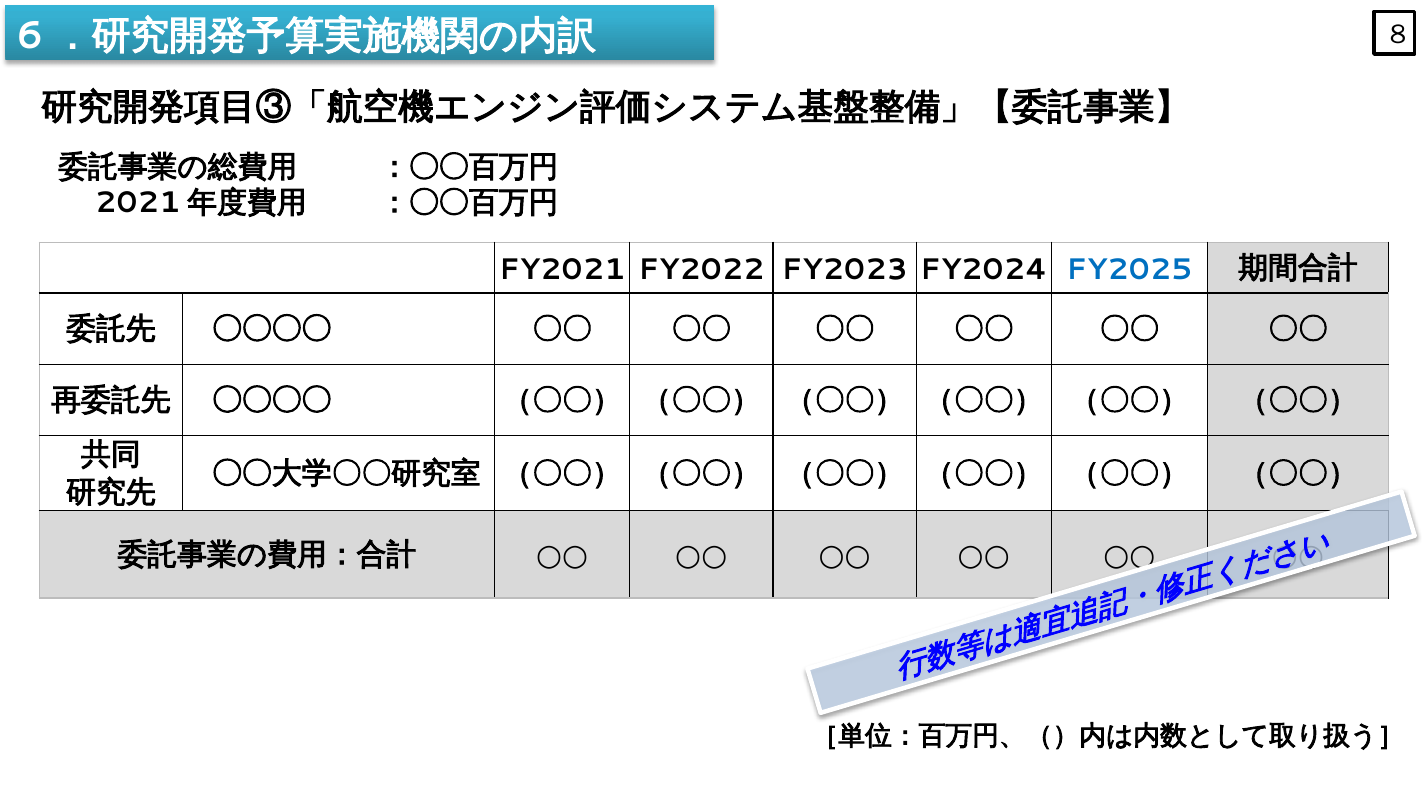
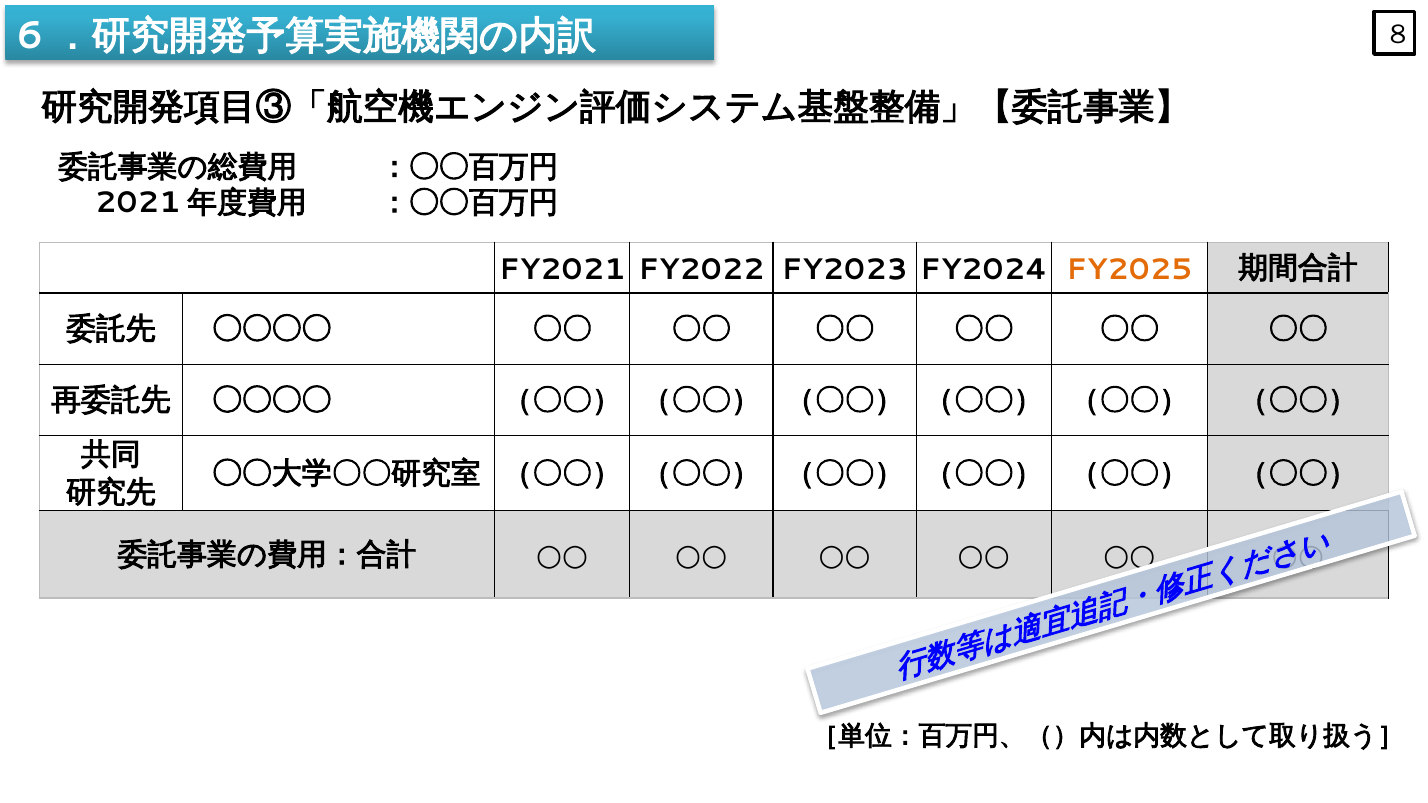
FY2025 colour: blue -> orange
